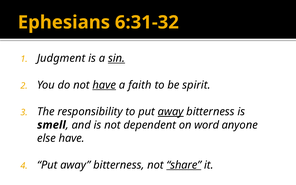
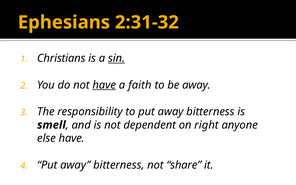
6:31-32: 6:31-32 -> 2:31-32
Judgment: Judgment -> Christians
be spirit: spirit -> away
away at (171, 112) underline: present -> none
word: word -> right
share underline: present -> none
